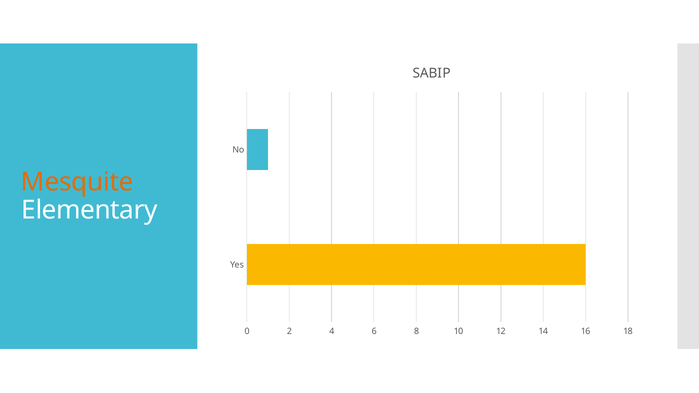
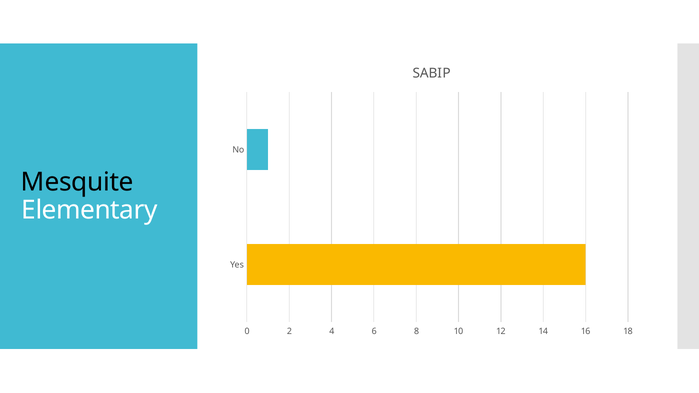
Mesquite colour: orange -> black
